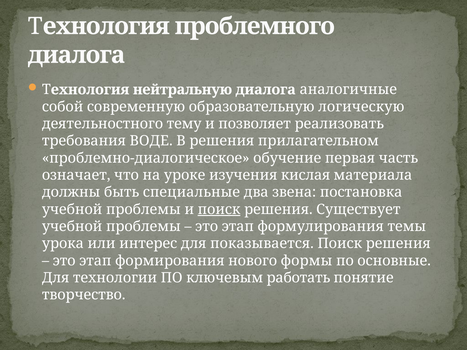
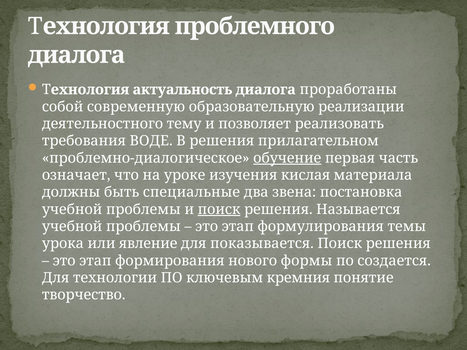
нейтральную: нейтральную -> актуальность
аналогичные: аналогичные -> проработаны
логическую: логическую -> реализации
обучение underline: none -> present
Существует: Существует -> Называется
интерес: интерес -> явление
основные: основные -> создается
работать: работать -> кремния
